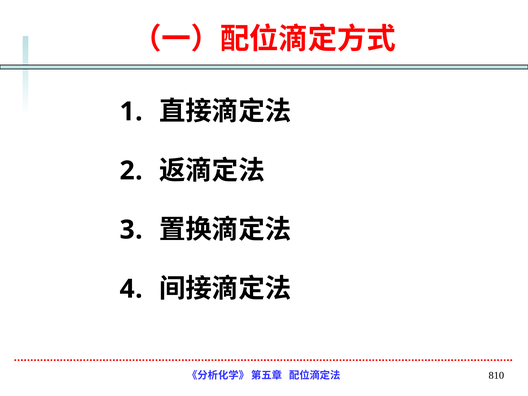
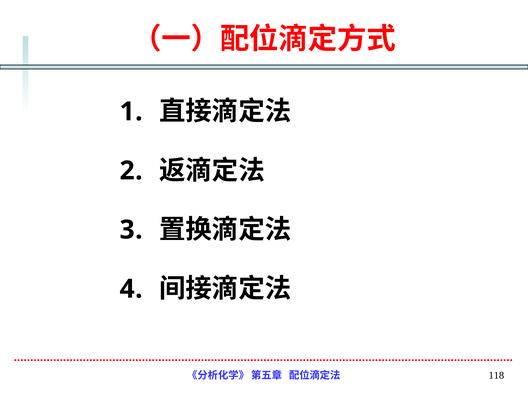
810: 810 -> 118
